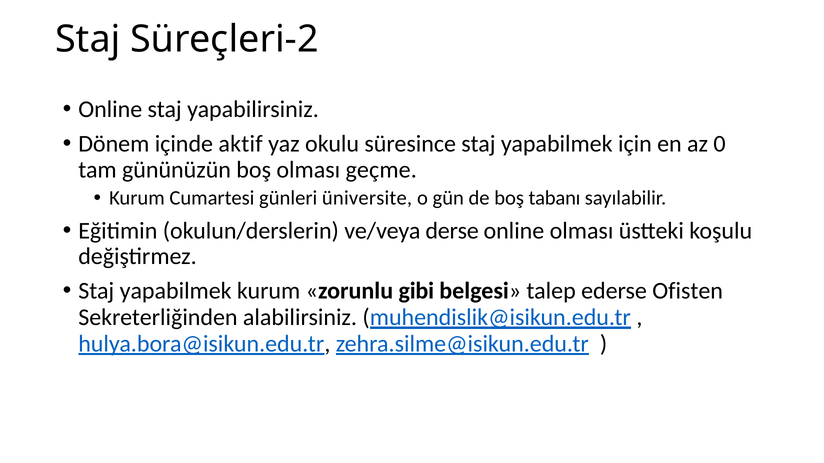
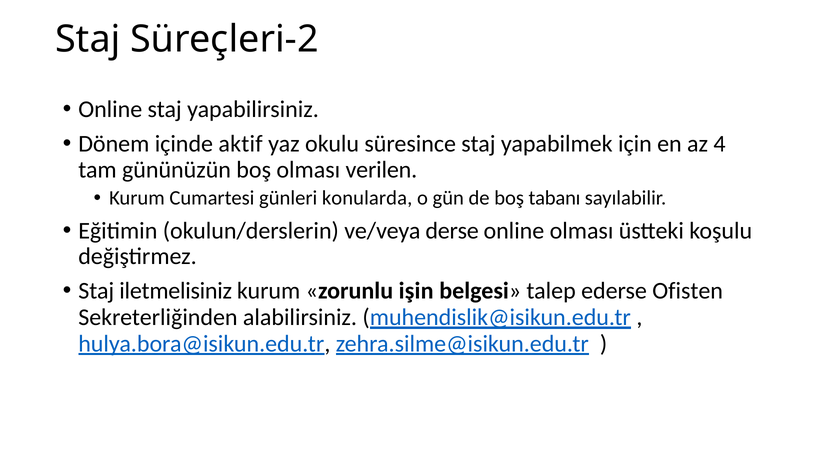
0: 0 -> 4
geçme: geçme -> verilen
üniversite: üniversite -> konularda
yapabilmek at (176, 291): yapabilmek -> iletmelisiniz
gibi: gibi -> işin
